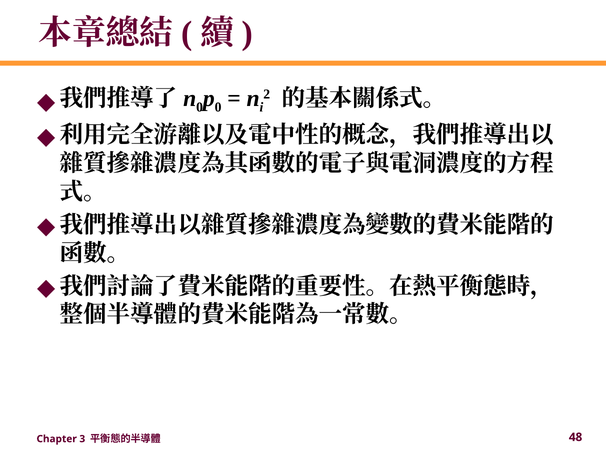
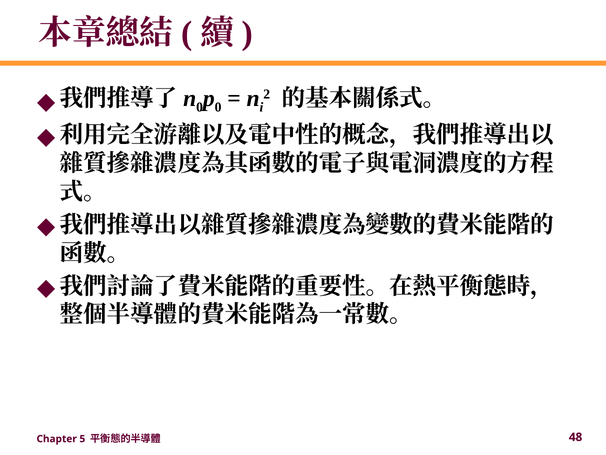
3: 3 -> 5
